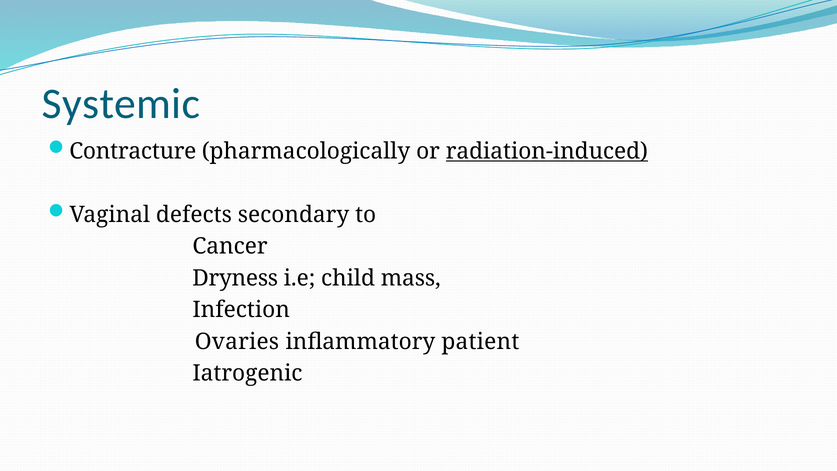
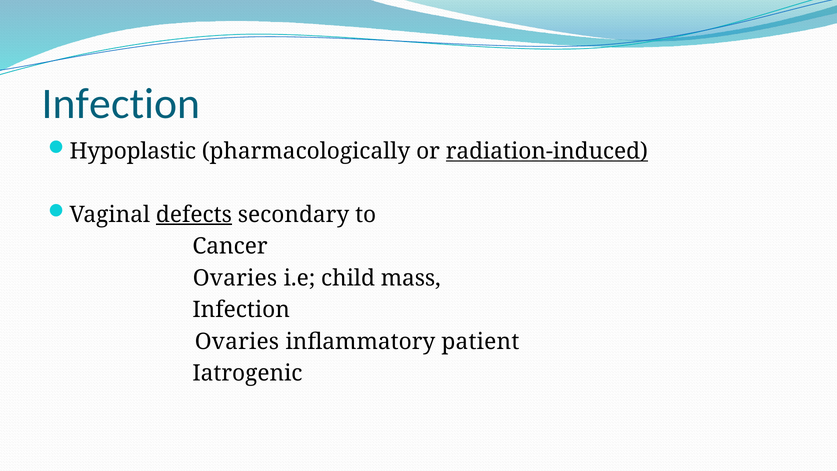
Systemic at (121, 104): Systemic -> Infection
Contracture: Contracture -> Hypoplastic
defects underline: none -> present
Dryness at (235, 278): Dryness -> Ovaries
